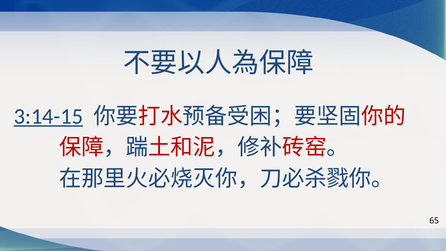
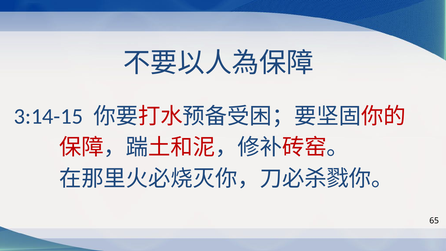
3:14-15 underline: present -> none
